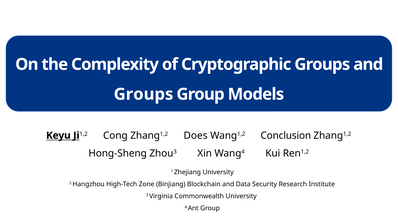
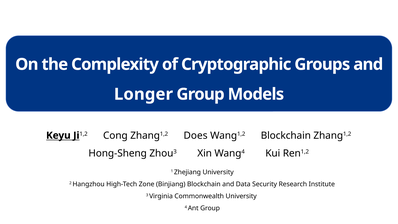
Groups at (144, 94): Groups -> Longer
Wang1,2 Conclusion: Conclusion -> Blockchain
